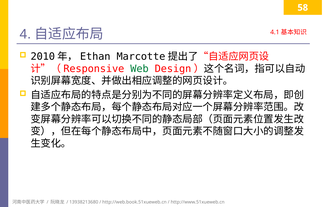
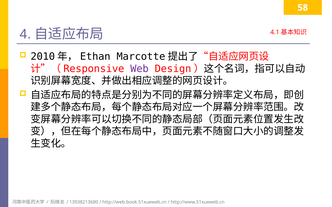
Web colour: green -> purple
